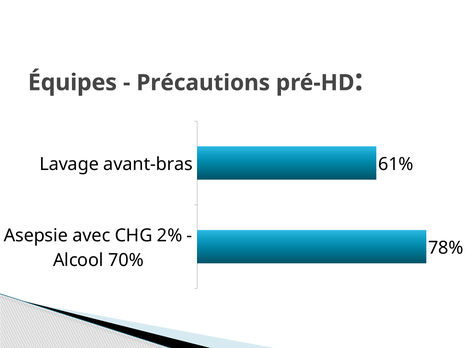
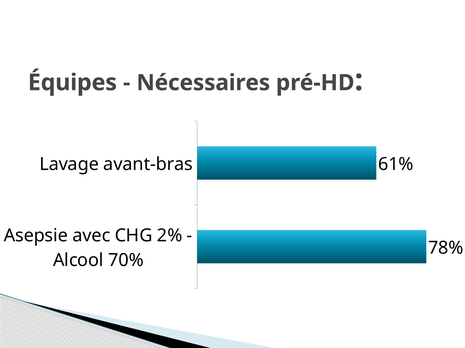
Précautions: Précautions -> Nécessaires
